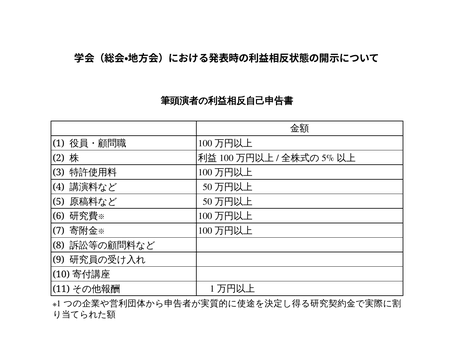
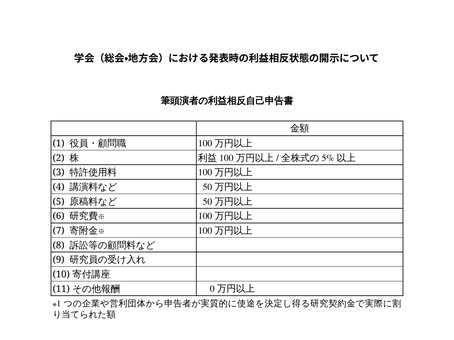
1 at (212, 289): 1 -> 0
